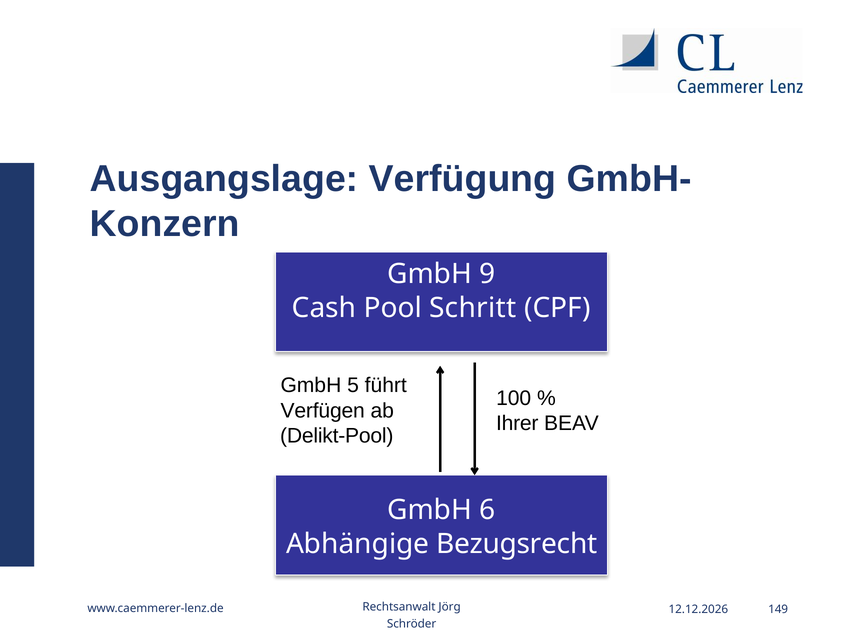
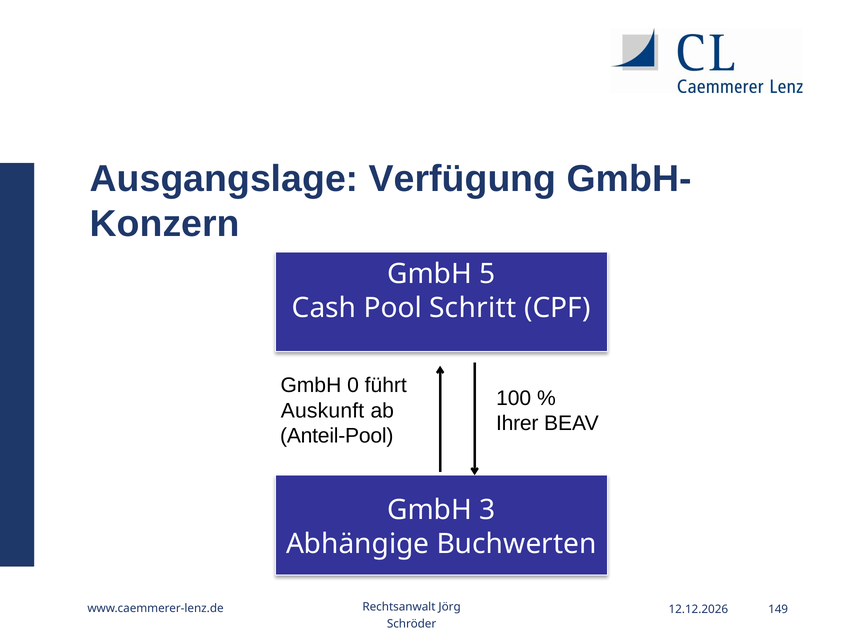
9: 9 -> 5
5: 5 -> 0
Verfügen: Verfügen -> Auskunft
Delikt-Pool: Delikt-Pool -> Anteil-Pool
6: 6 -> 3
Bezugsrecht: Bezugsrecht -> Buchwerten
